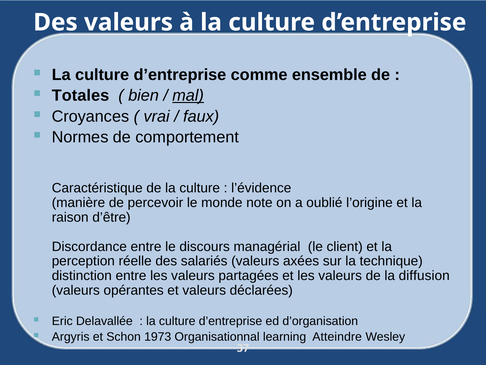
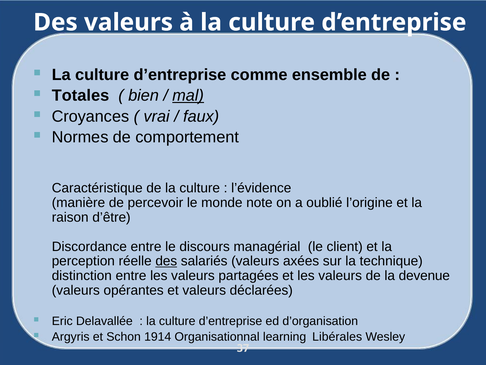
des at (166, 261) underline: none -> present
diffusion: diffusion -> devenue
1973: 1973 -> 1914
Atteindre: Atteindre -> Libérales
